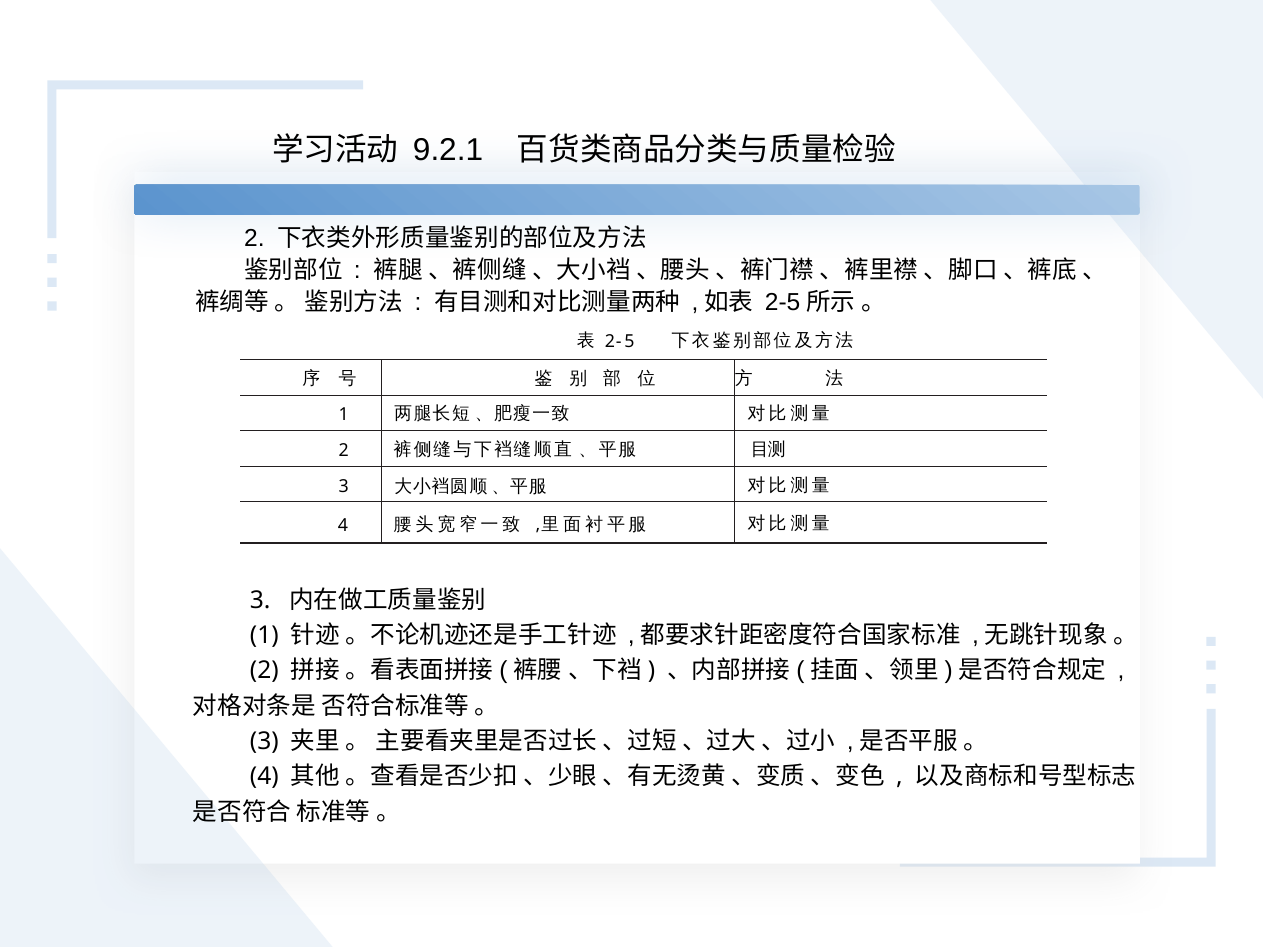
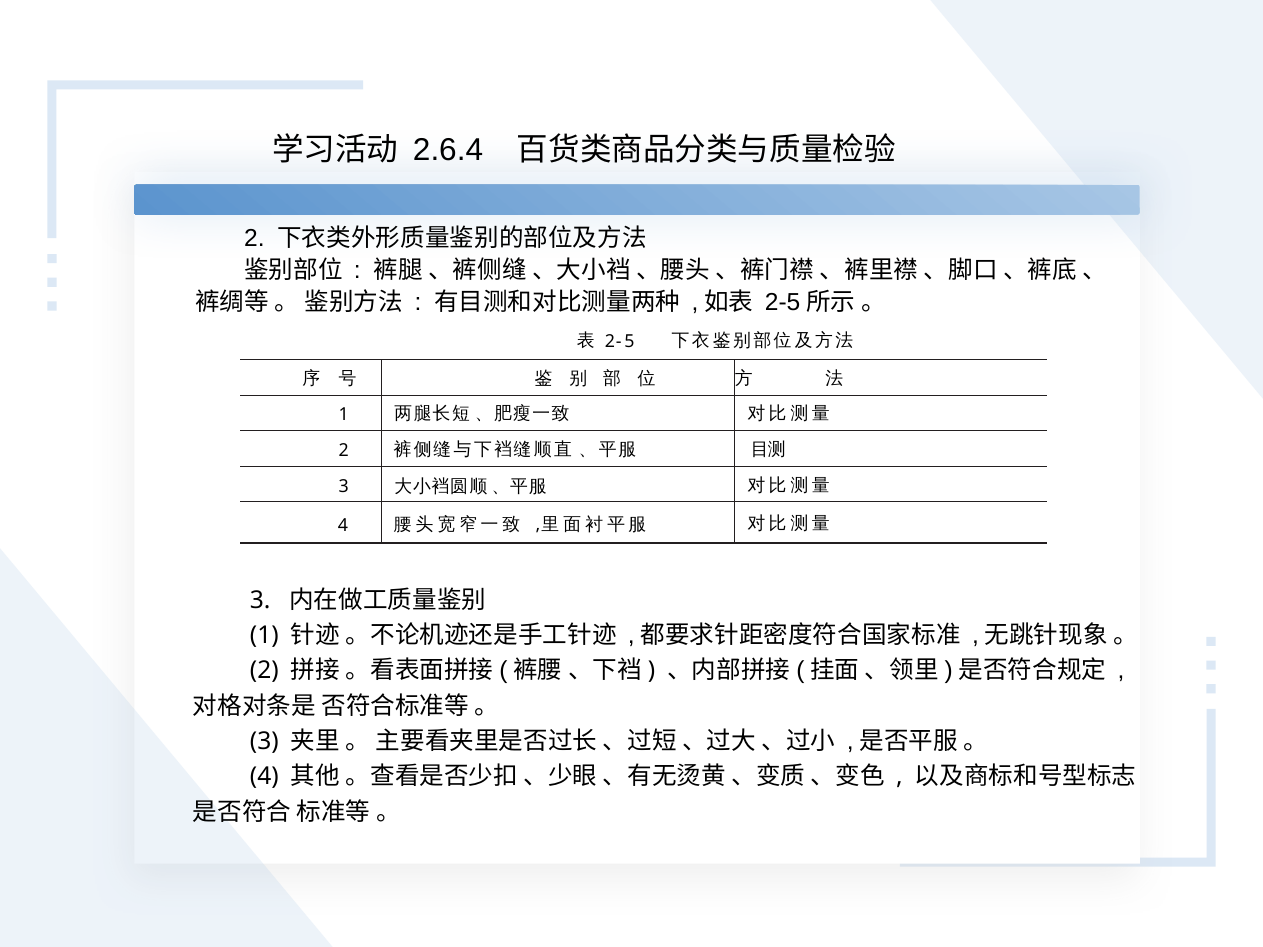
9.2.1: 9.2.1 -> 2.6.4
